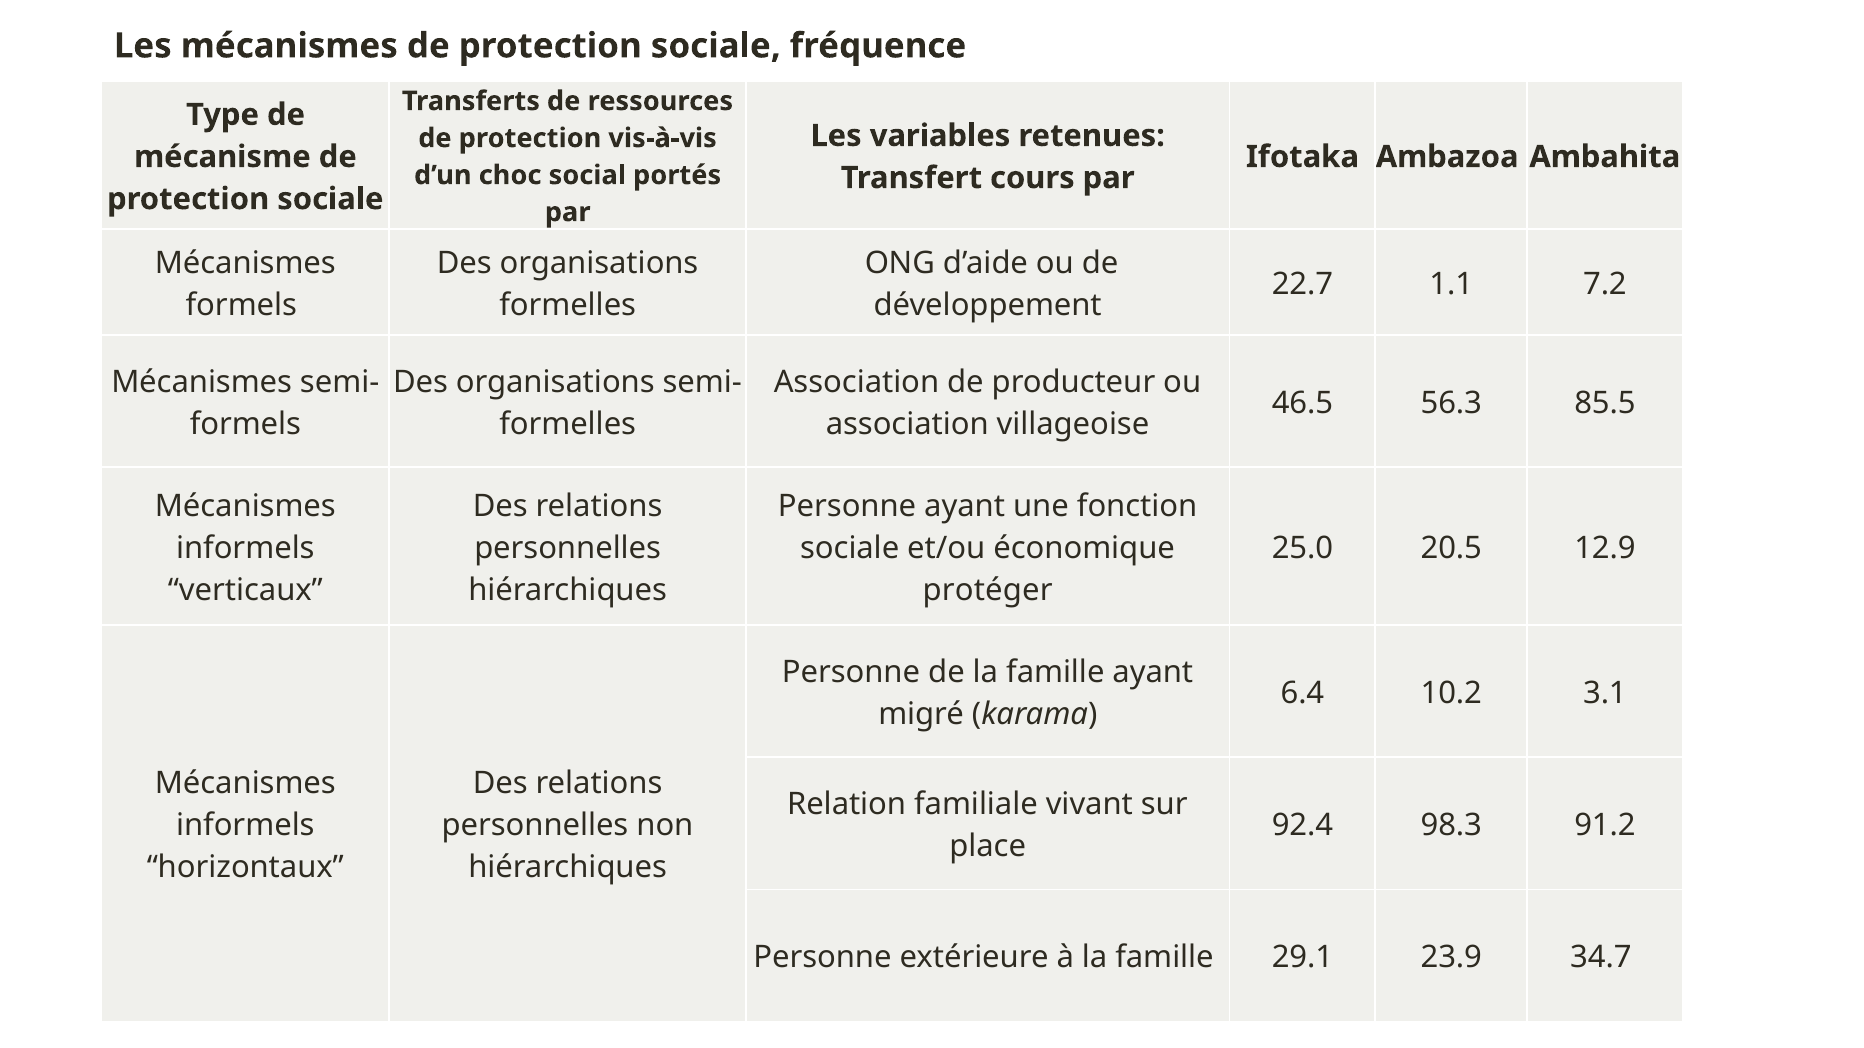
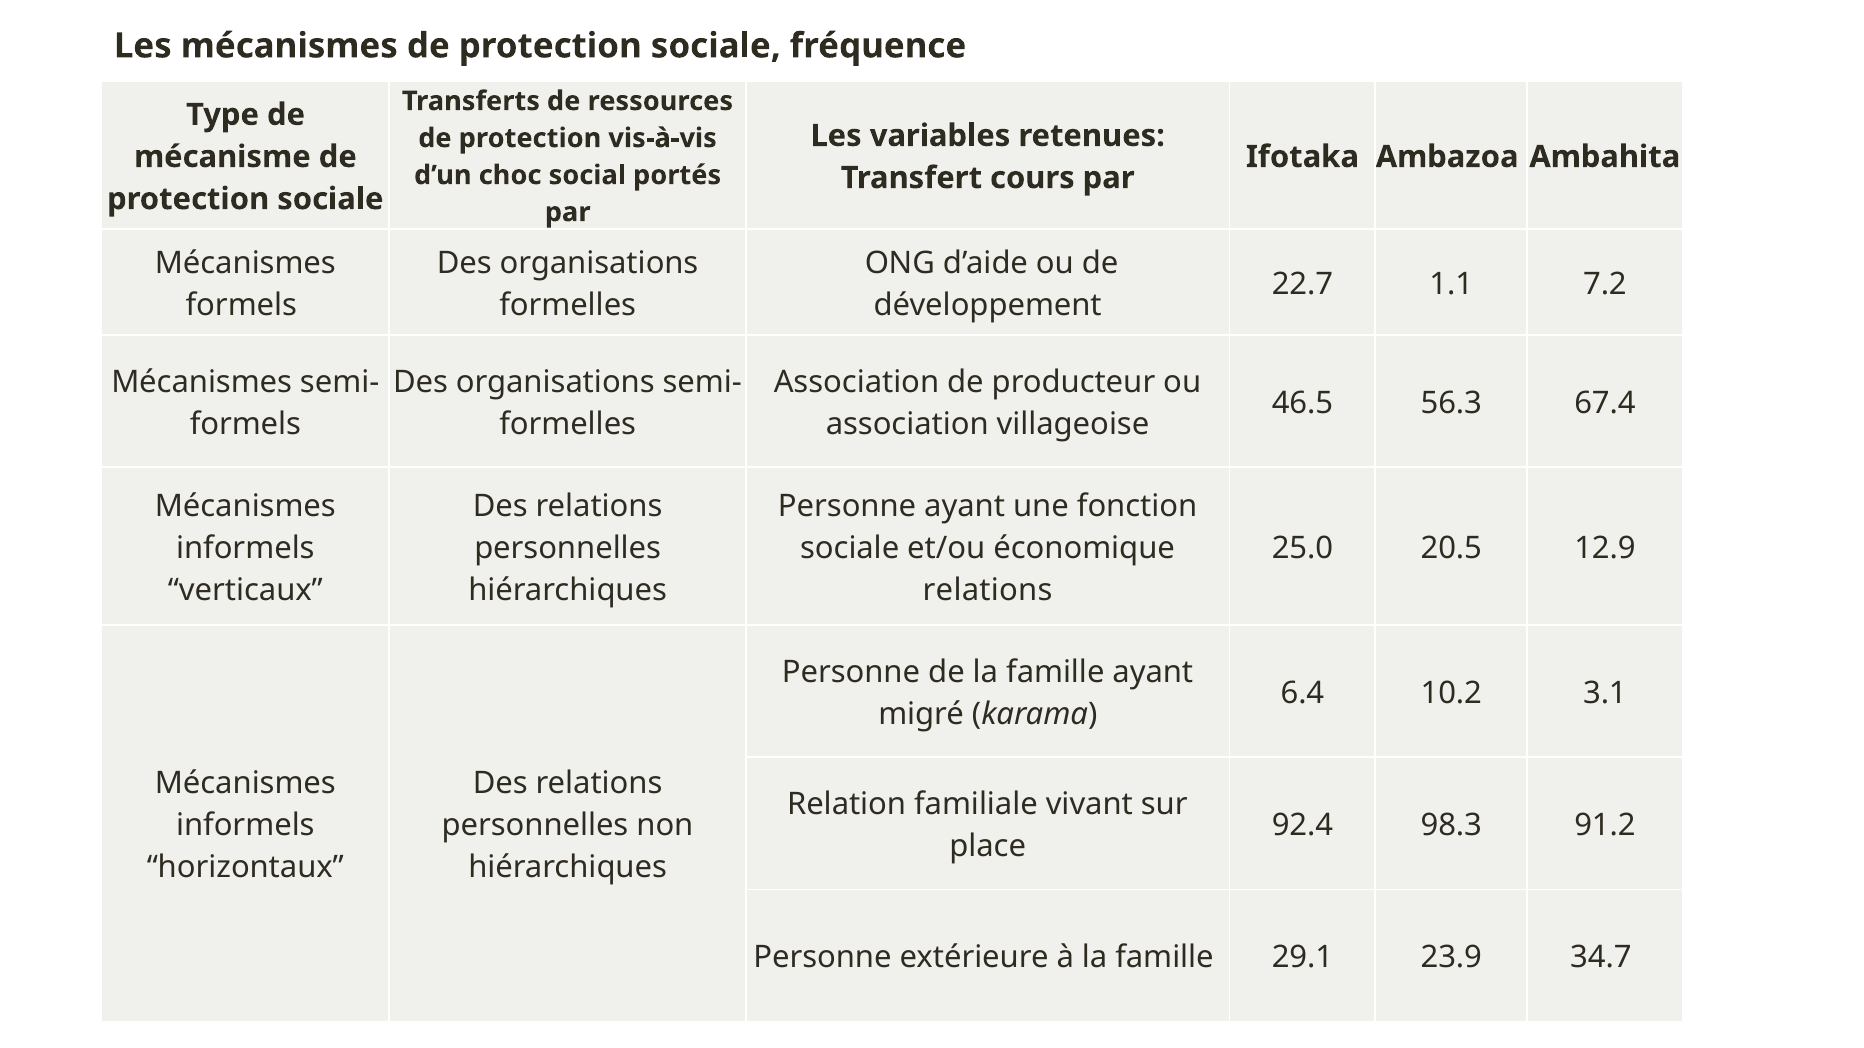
85.5: 85.5 -> 67.4
protéger at (988, 590): protéger -> relations
